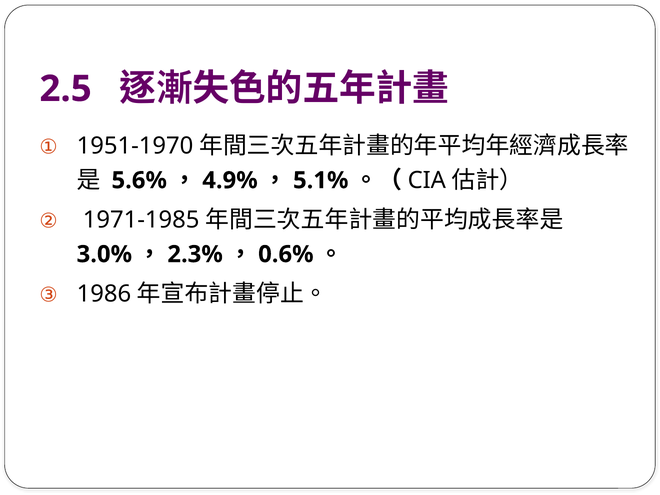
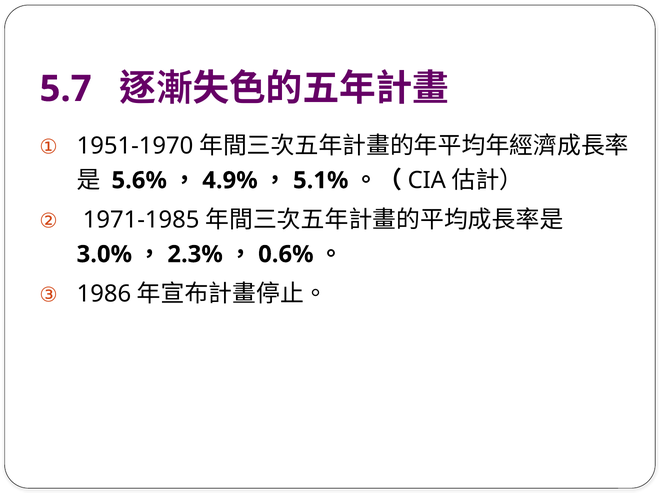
2.5: 2.5 -> 5.7
